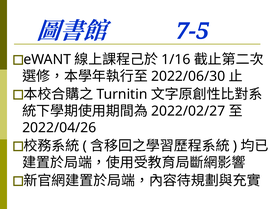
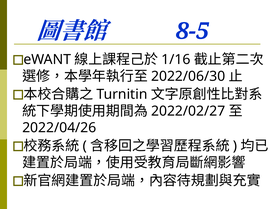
7-5: 7-5 -> 8-5
